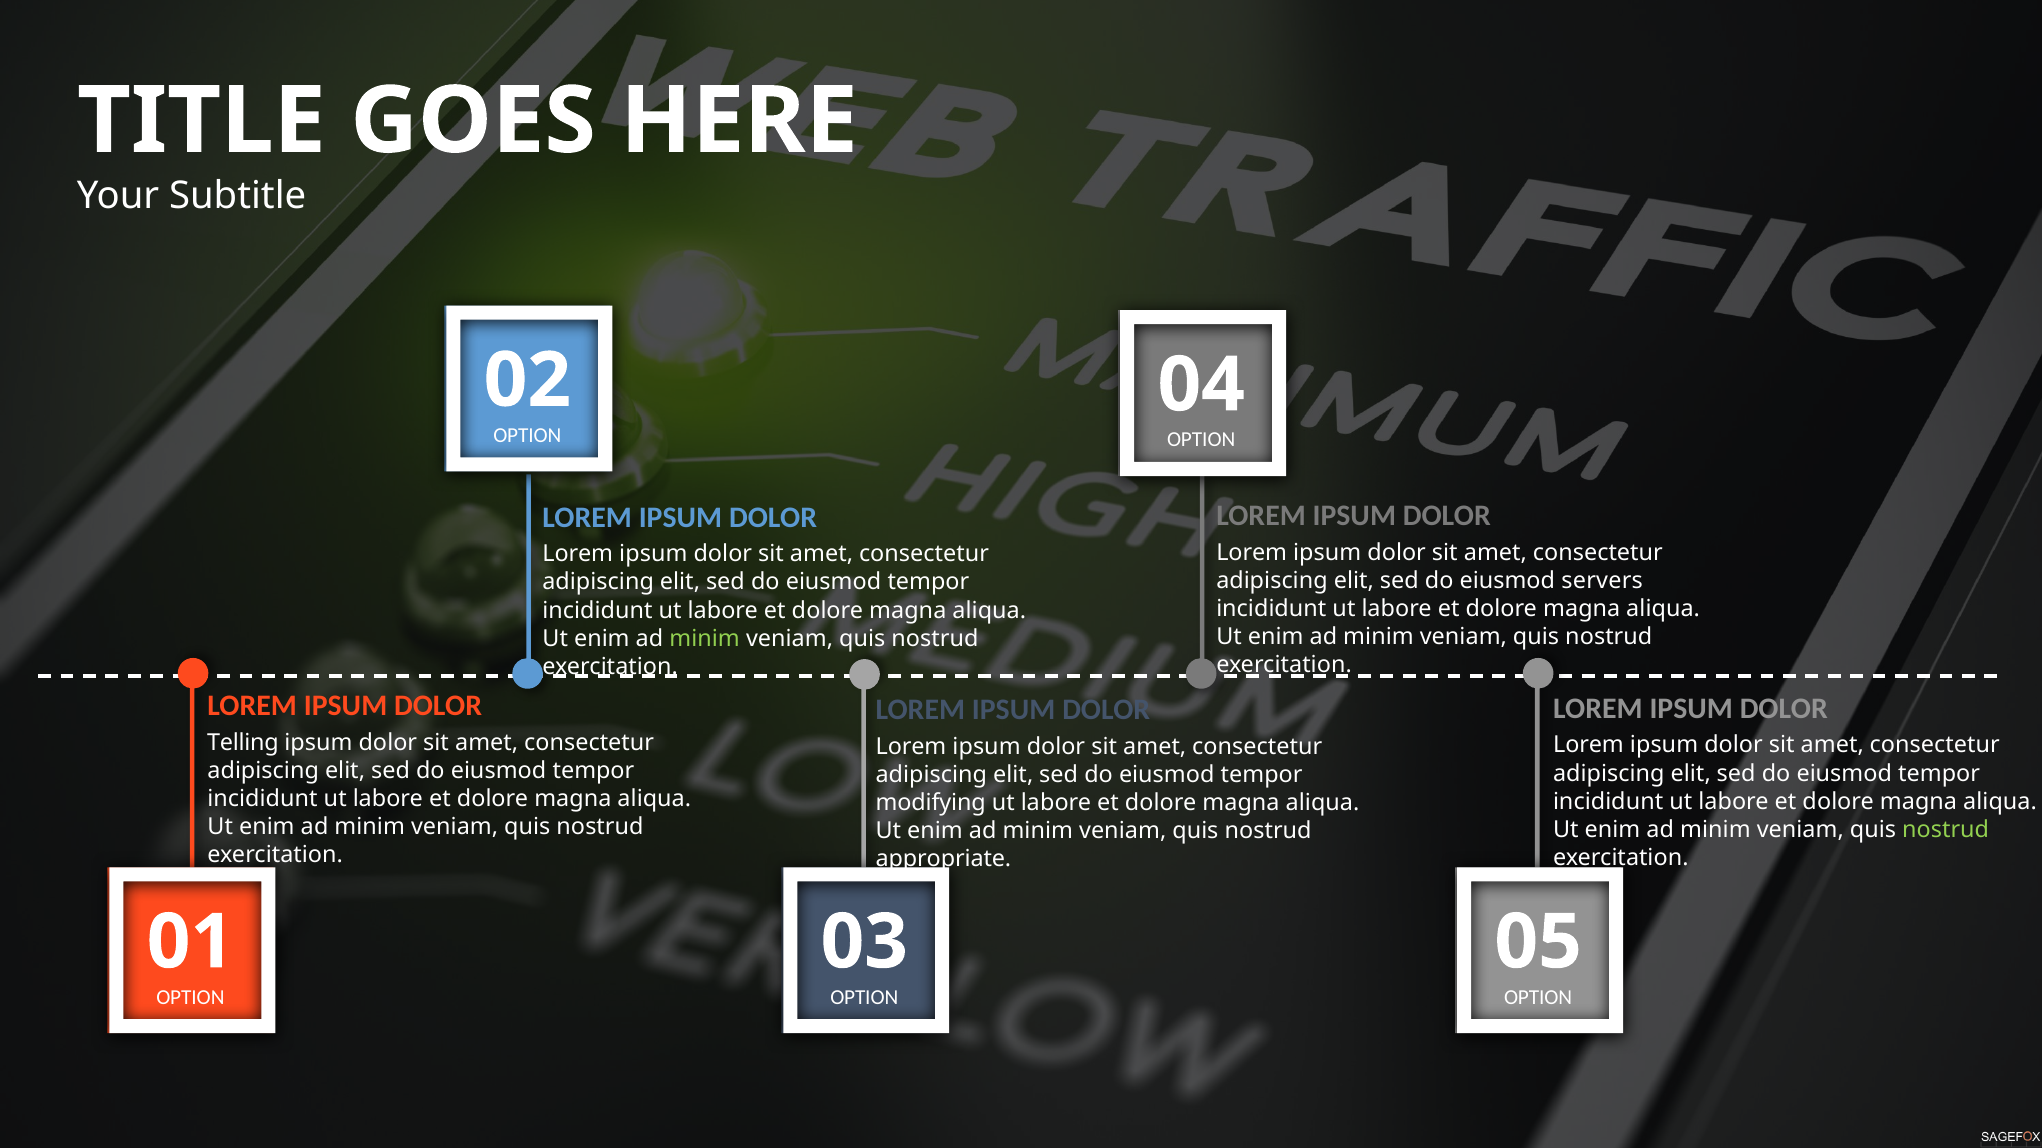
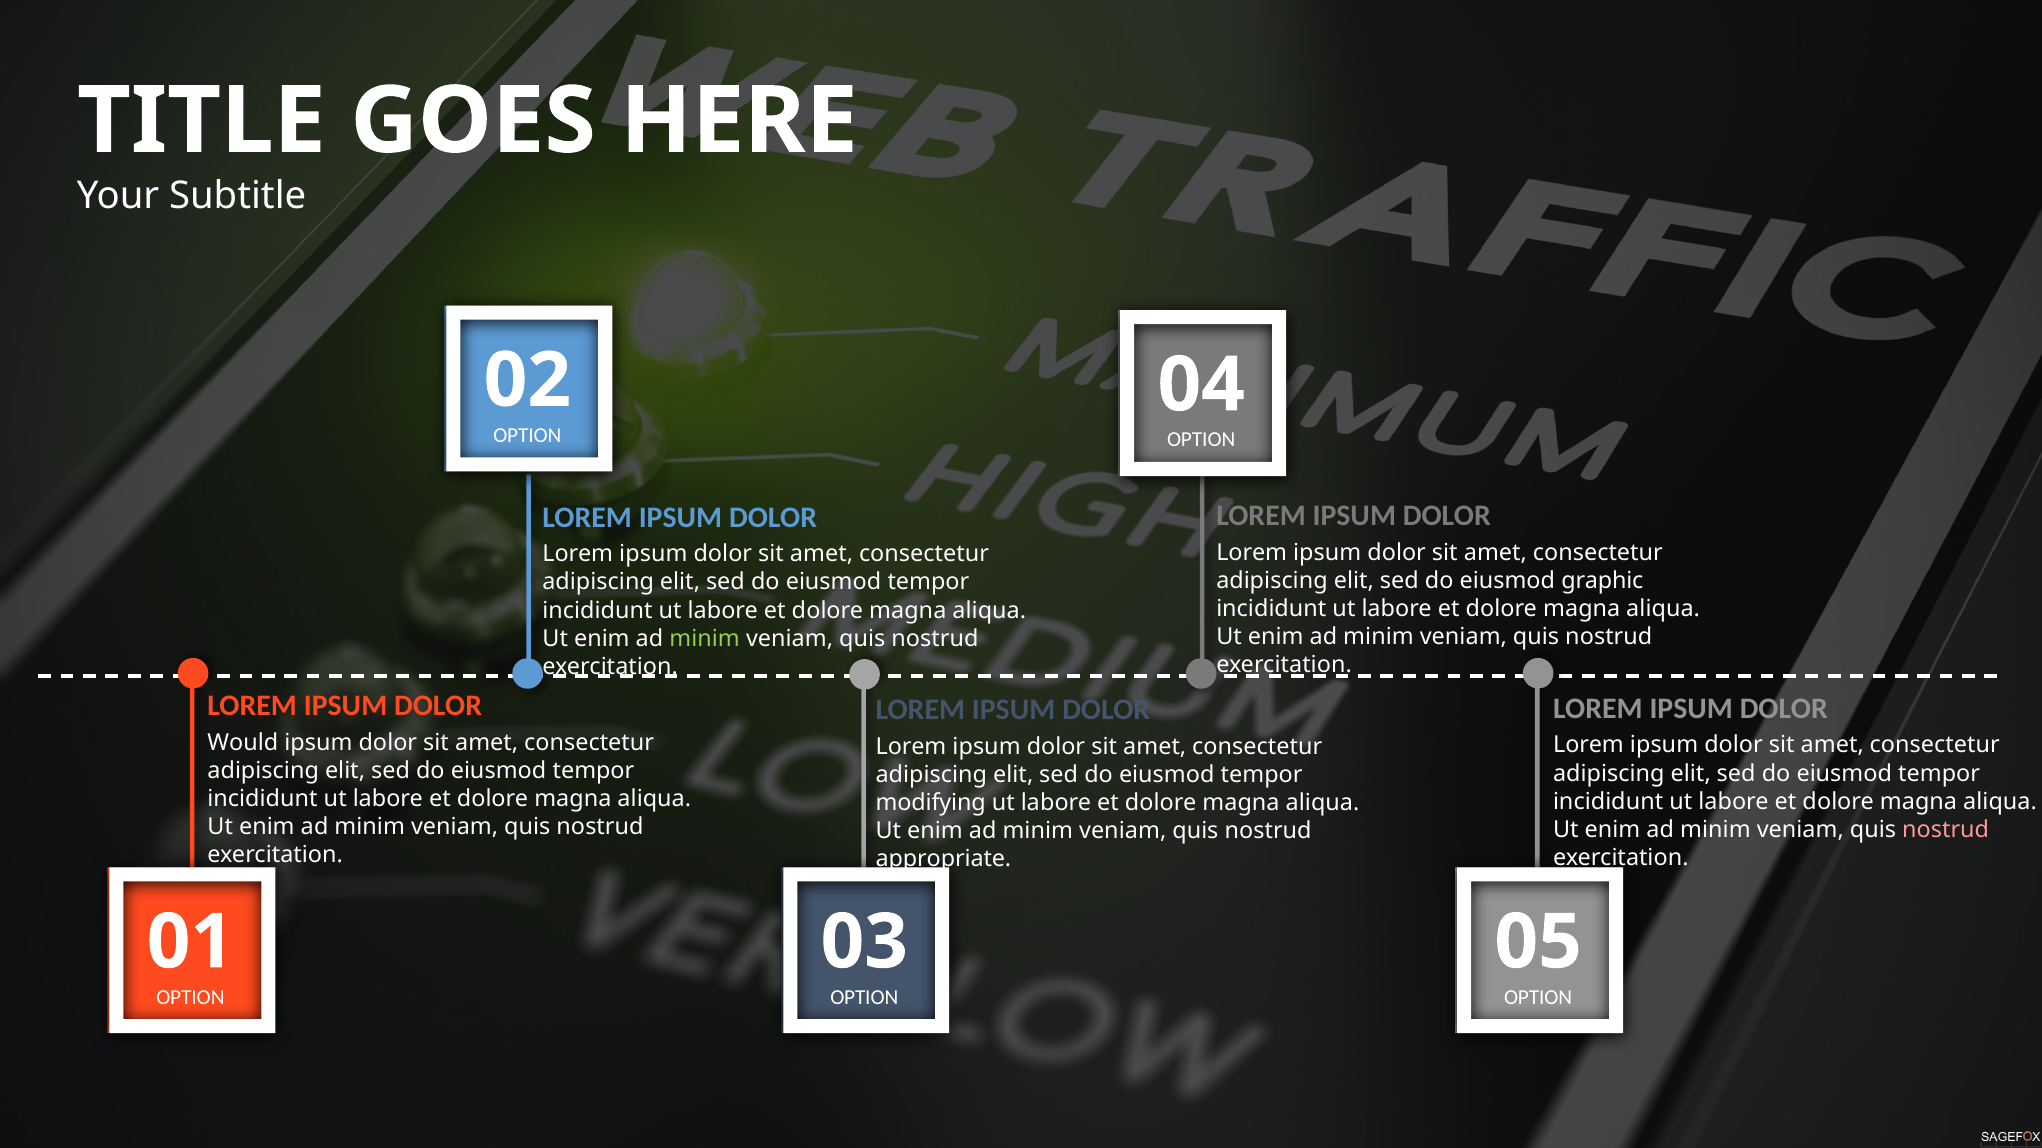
servers: servers -> graphic
Telling: Telling -> Would
nostrud at (1946, 830) colour: light green -> pink
